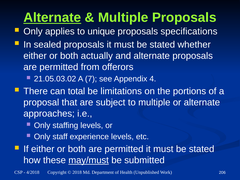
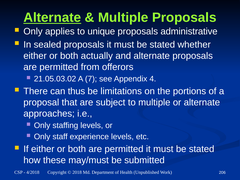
specifications: specifications -> administrative
total: total -> thus
may/must underline: present -> none
